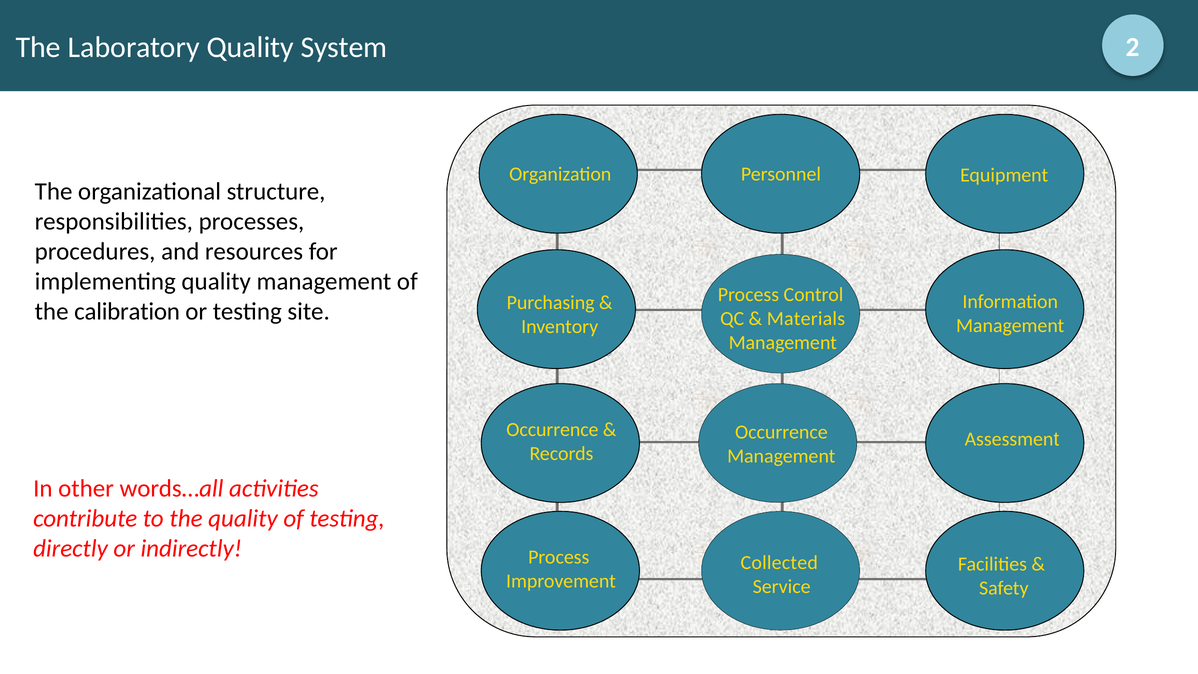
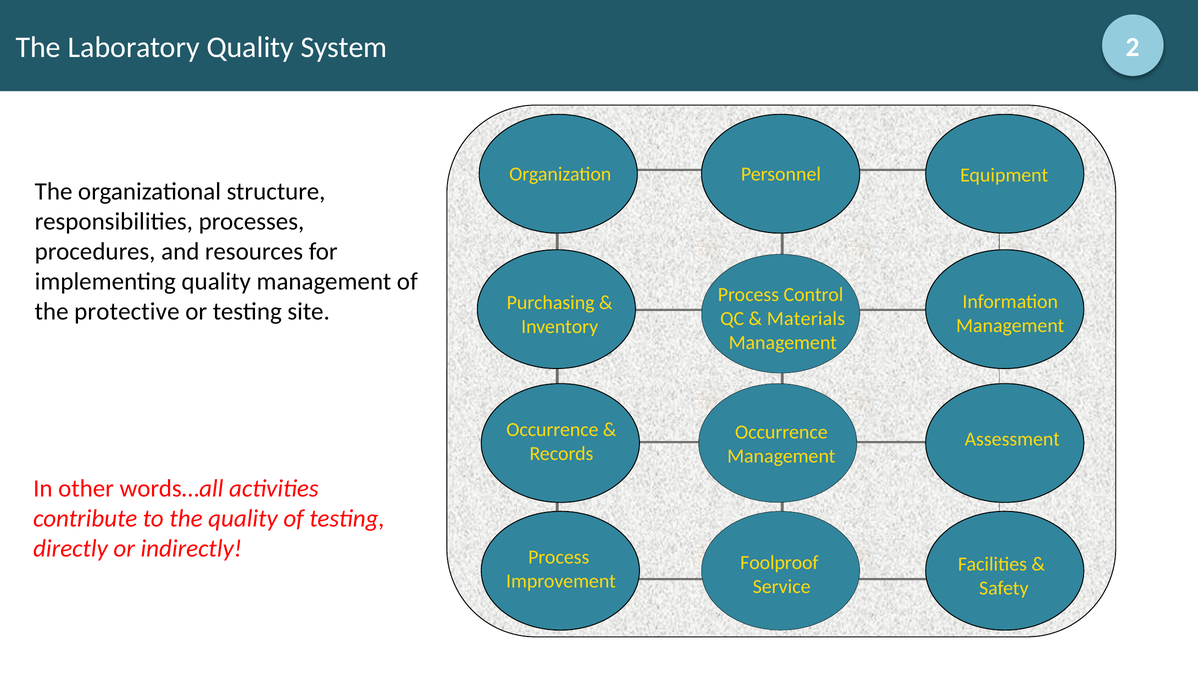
calibration: calibration -> protective
Collected: Collected -> Foolproof
